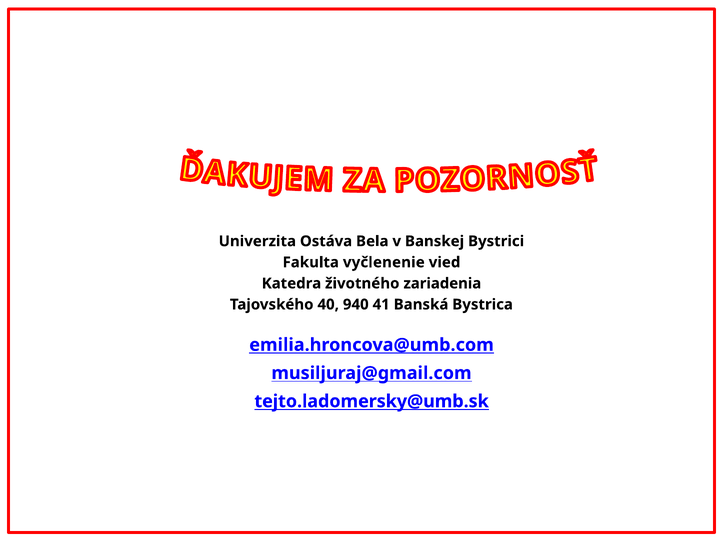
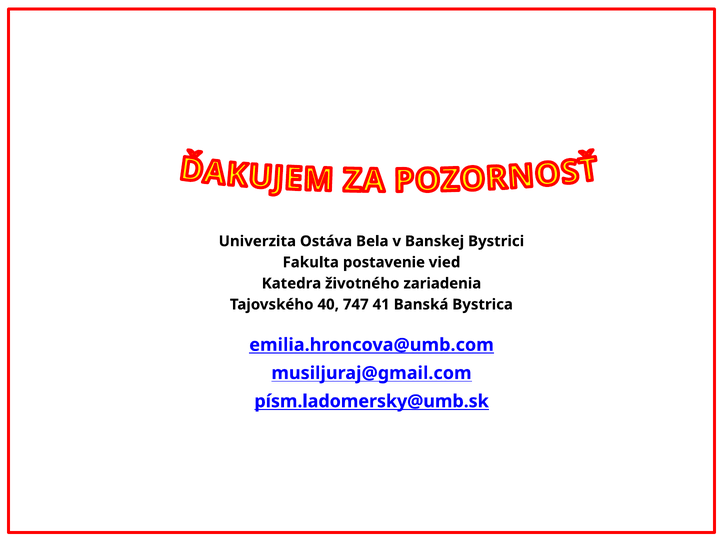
vyčlenenie: vyčlenenie -> postavenie
940: 940 -> 747
tejto.ladomersky@umb.sk: tejto.ladomersky@umb.sk -> písm.ladomersky@umb.sk
